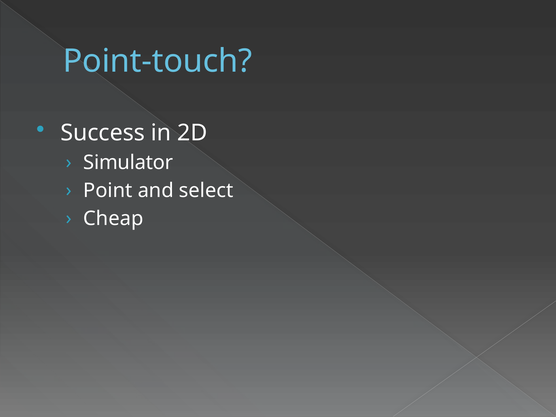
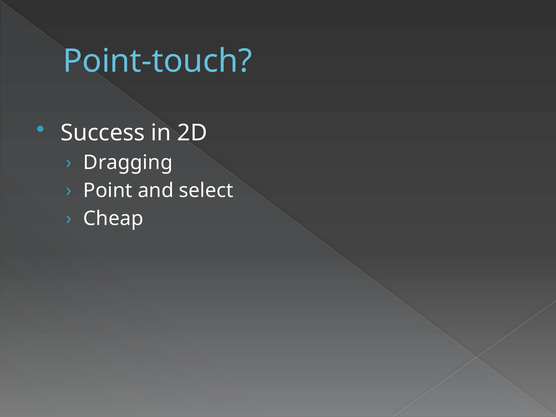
Simulator: Simulator -> Dragging
